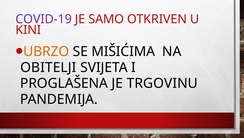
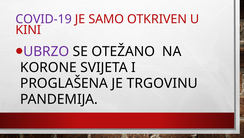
UBRZO colour: orange -> purple
MIŠIĆIMA: MIŠIĆIMA -> OTEŽANO
OBITELJI: OBITELJI -> KORONE
